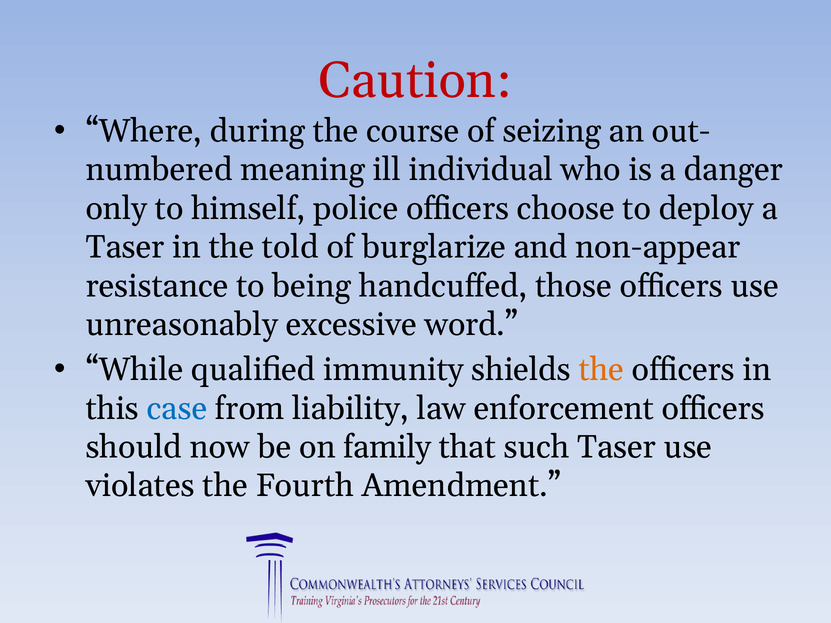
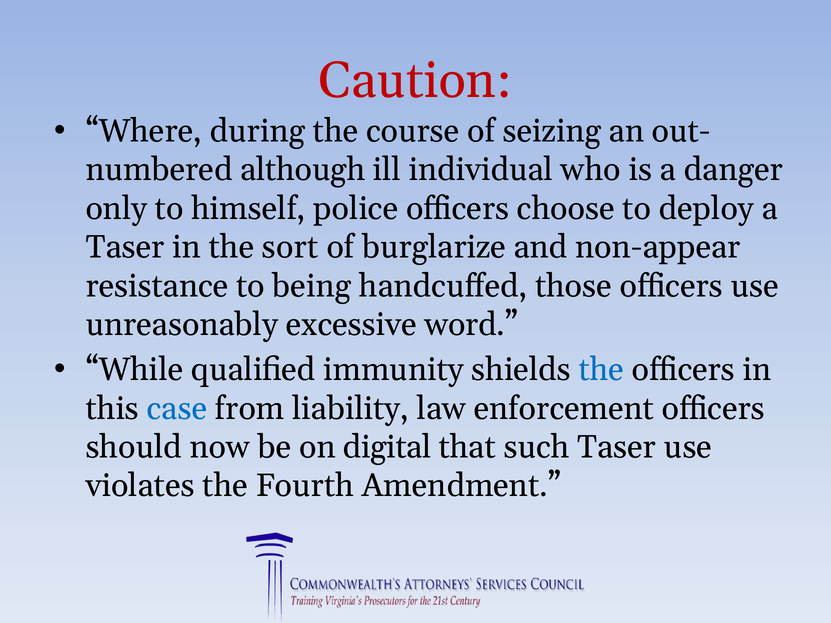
meaning: meaning -> although
told: told -> sort
the at (601, 370) colour: orange -> blue
family: family -> digital
